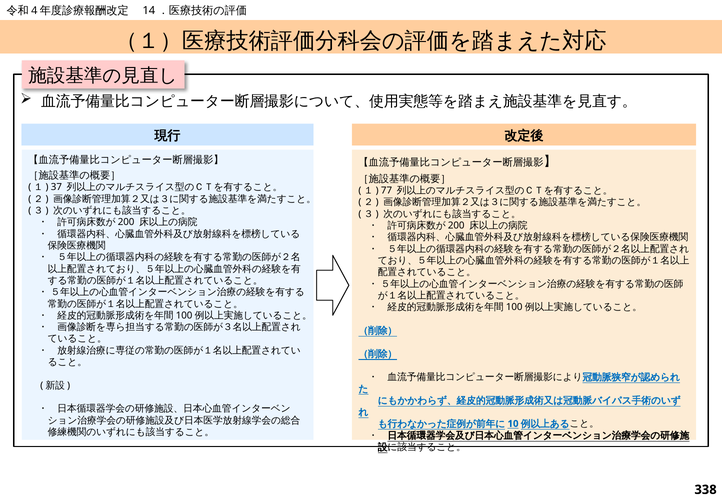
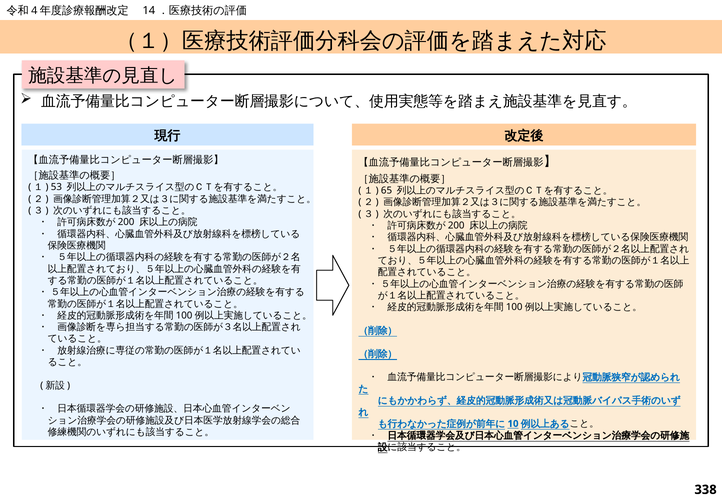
37: 37 -> 53
77: 77 -> 65
